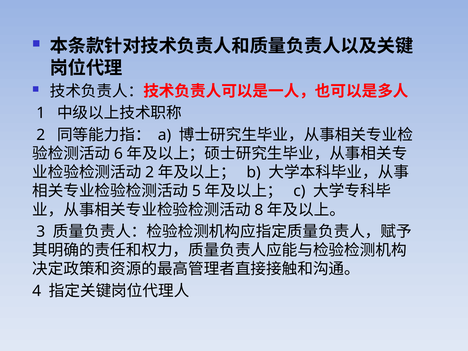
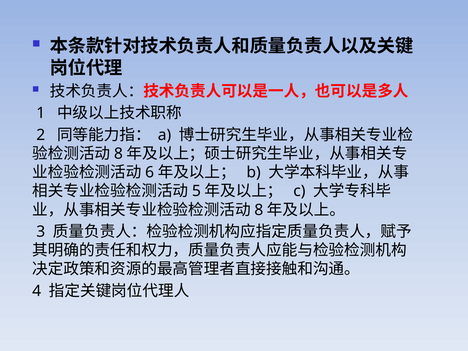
6 at (118, 154): 6 -> 8
2 at (150, 172): 2 -> 6
